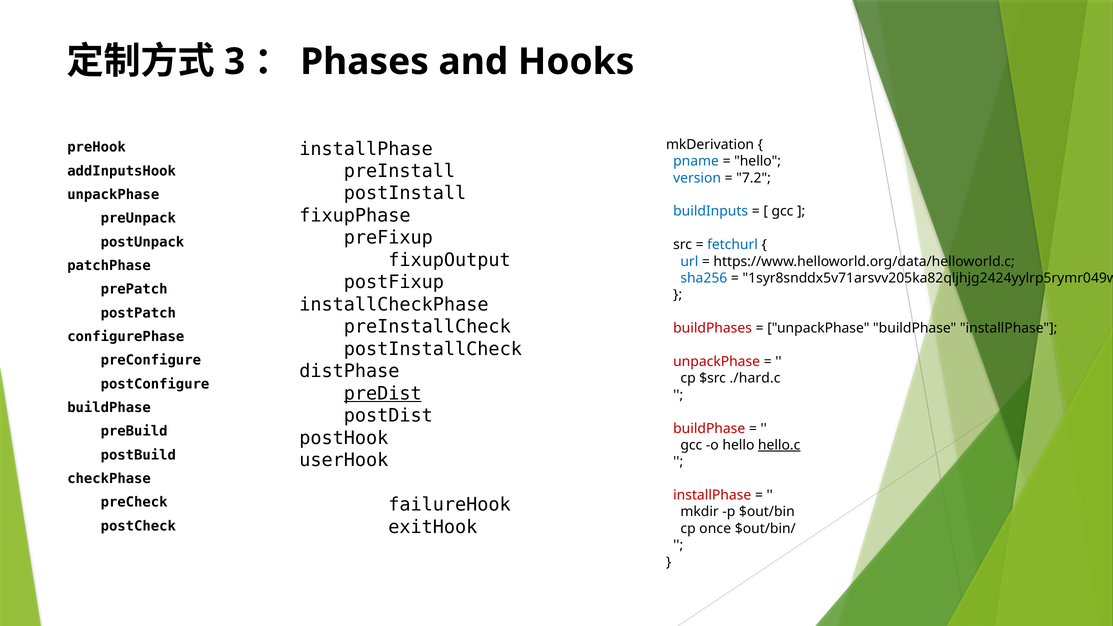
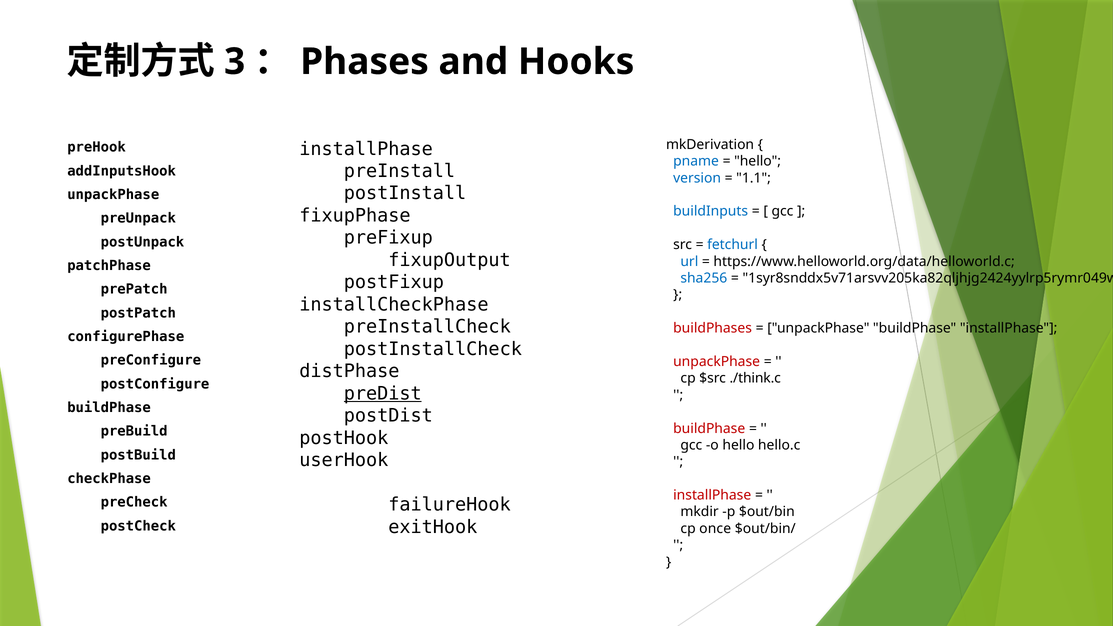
7.2: 7.2 -> 1.1
./hard.c: ./hard.c -> ./think.c
hello.c underline: present -> none
